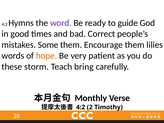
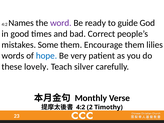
Hymns: Hymns -> Names
hope colour: orange -> blue
storm: storm -> lovely
bring: bring -> silver
